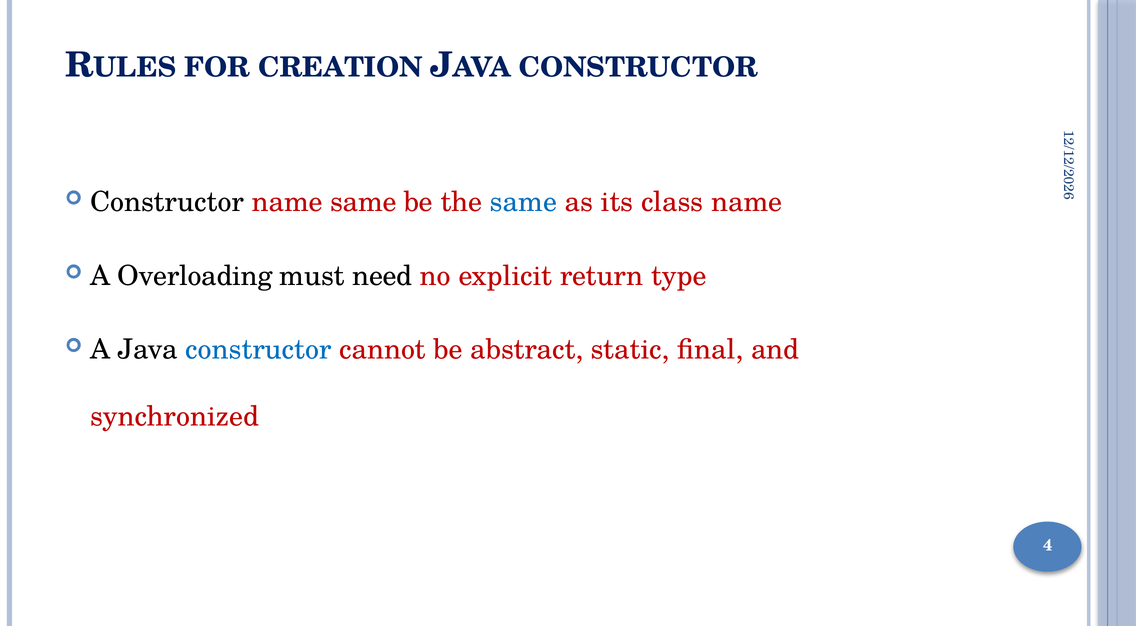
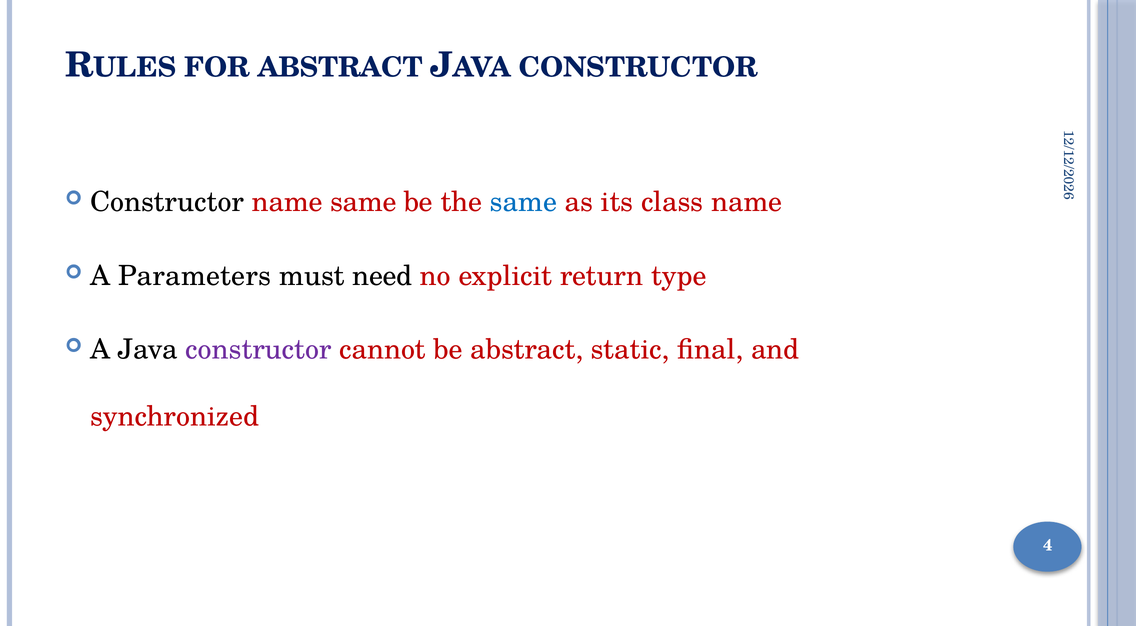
FOR CREATION: CREATION -> ABSTRACT
Overloading: Overloading -> Parameters
constructor at (258, 350) colour: blue -> purple
